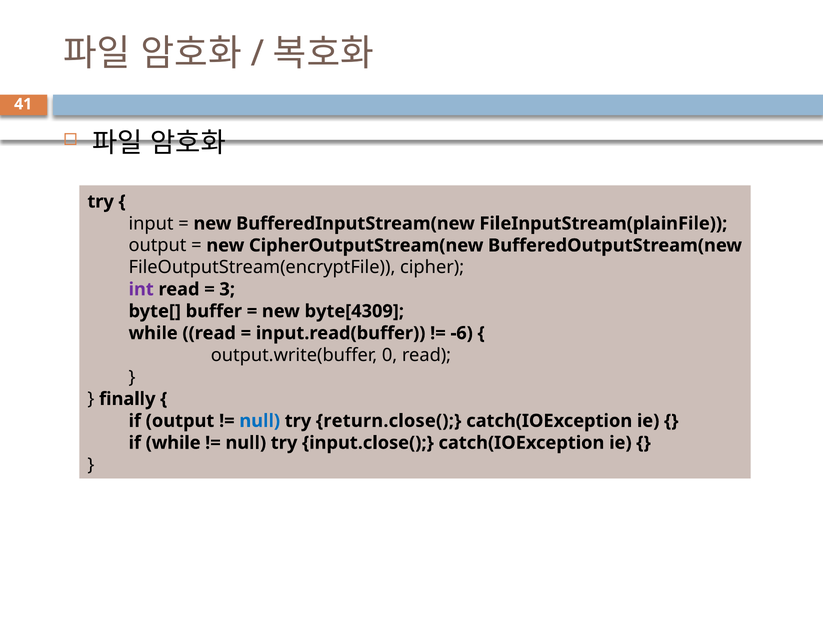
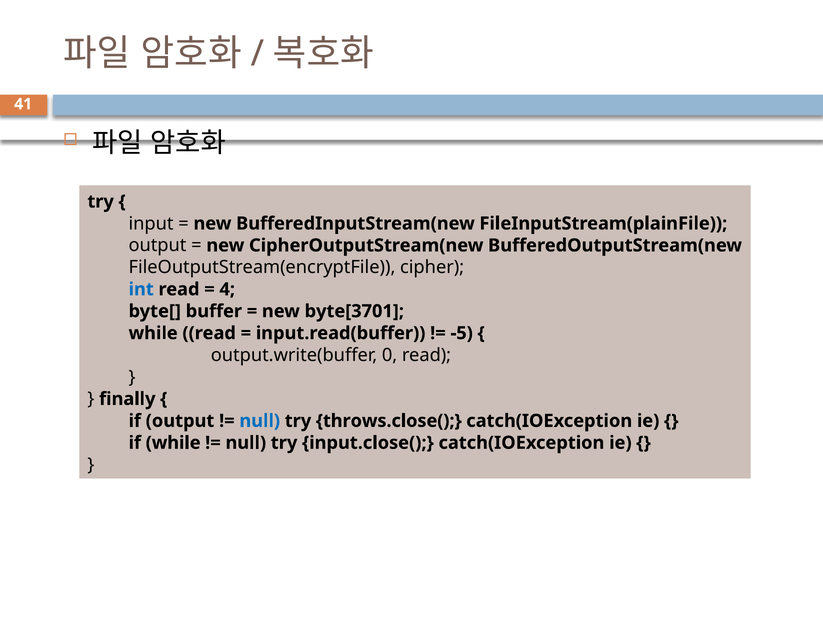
int colour: purple -> blue
3: 3 -> 4
byte[4309: byte[4309 -> byte[3701
-6: -6 -> -5
return.close(: return.close( -> throws.close(
